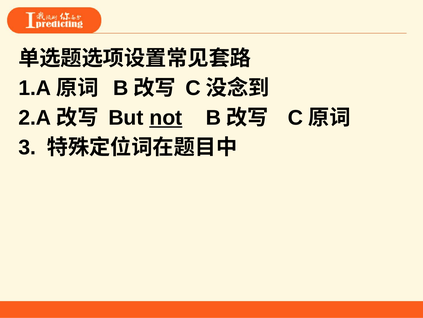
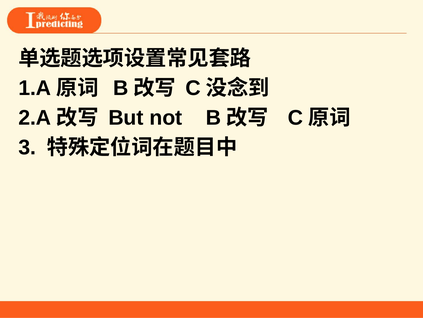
not underline: present -> none
